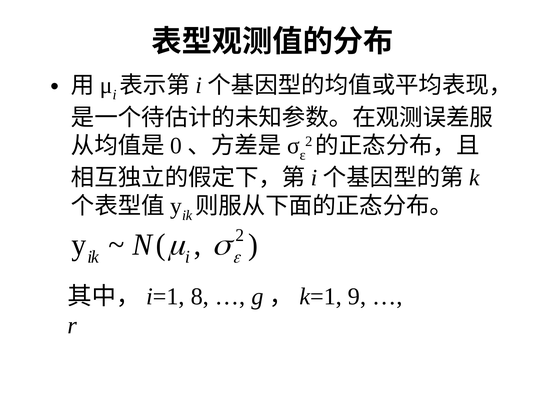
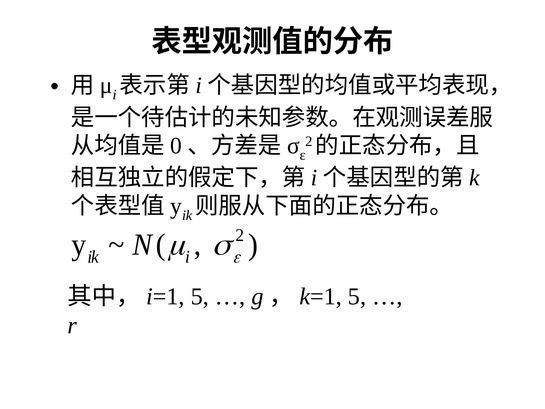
8 at (200, 296): 8 -> 5
9 at (357, 296): 9 -> 5
